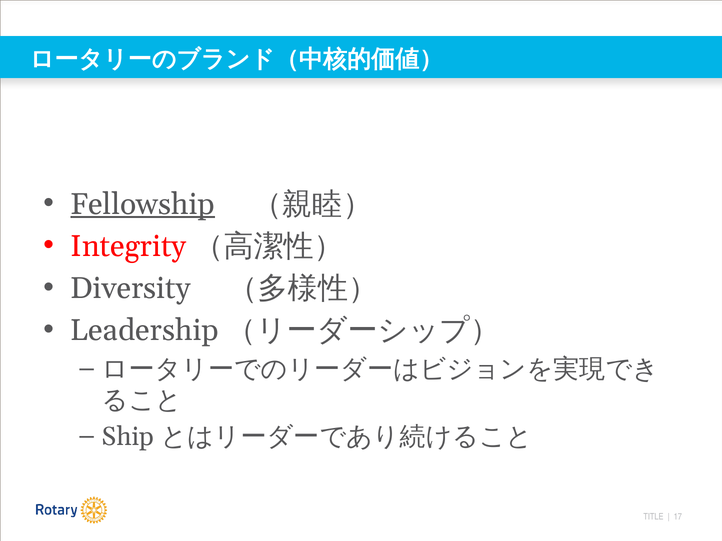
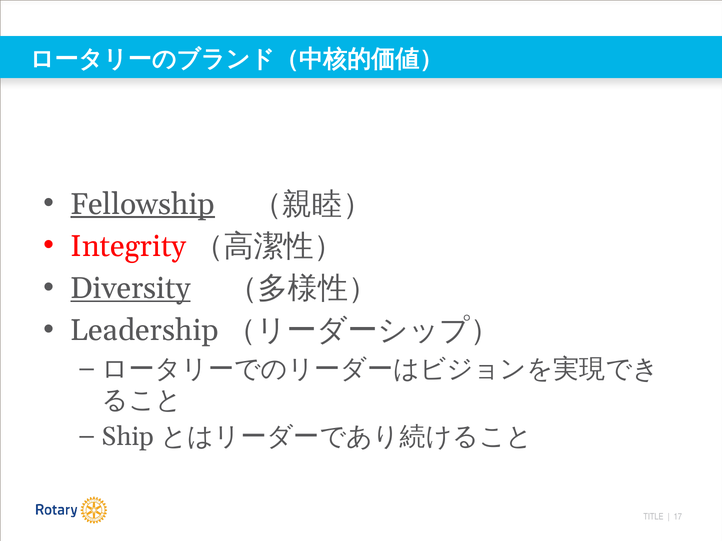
Diversity underline: none -> present
